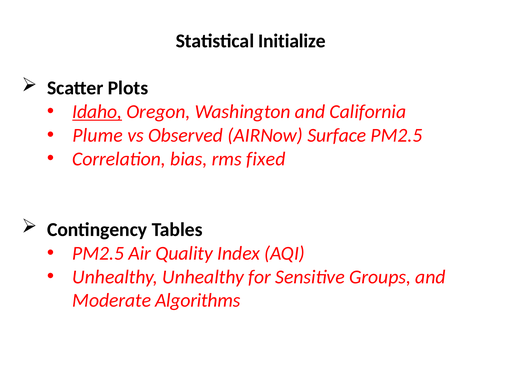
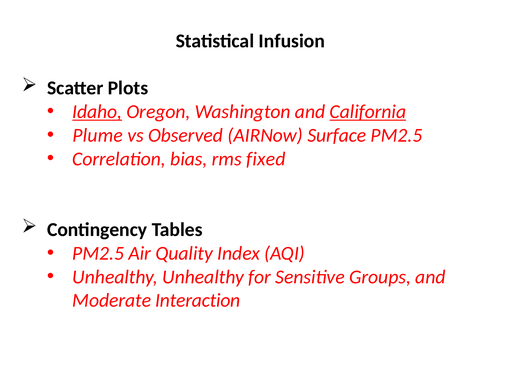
Initialize: Initialize -> Infusion
California underline: none -> present
Algorithms: Algorithms -> Interaction
